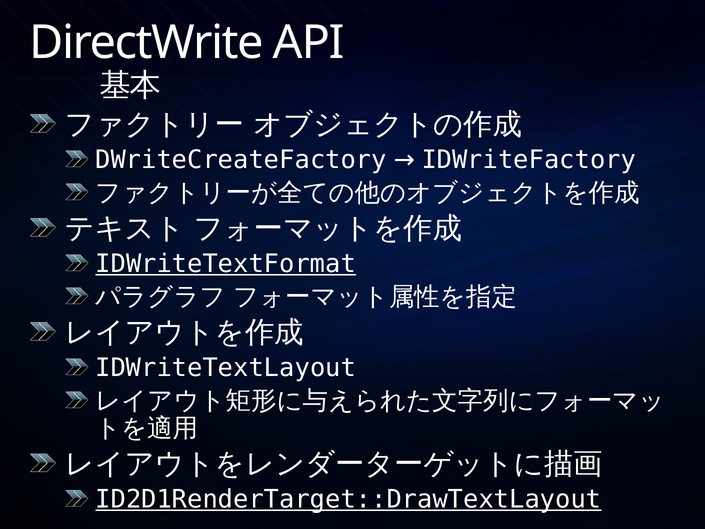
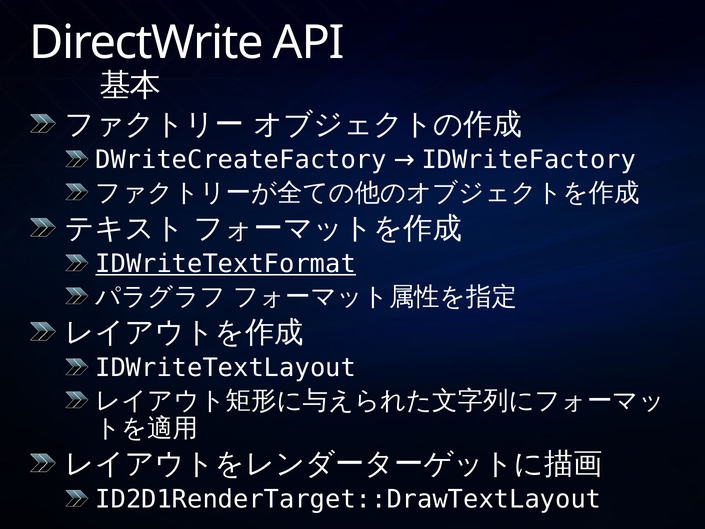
ID2D1RenderTarget::DrawTextLayout underline: present -> none
